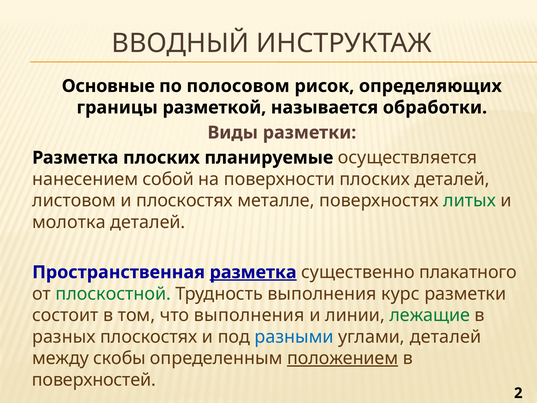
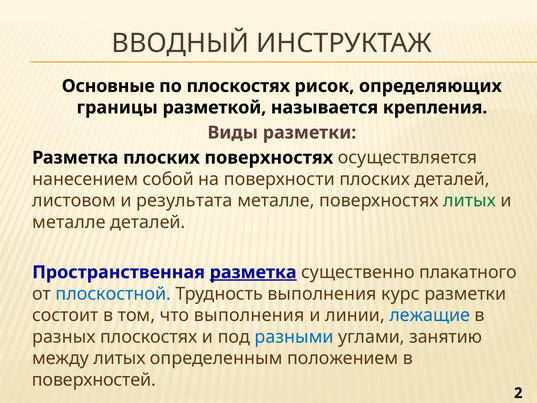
по полосовом: полосовом -> плоскостях
обработки: обработки -> крепления
плоских планируемые: планируемые -> поверхностях
и плоскостях: плоскостях -> результата
молотка at (69, 222): молотка -> металле
плоскостной colour: green -> blue
лежащие colour: green -> blue
углами деталей: деталей -> занятию
между скобы: скобы -> литых
положением underline: present -> none
